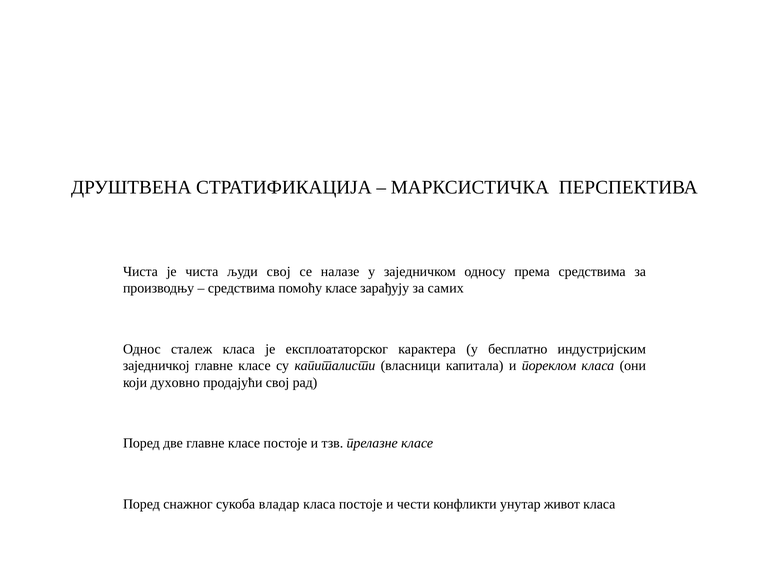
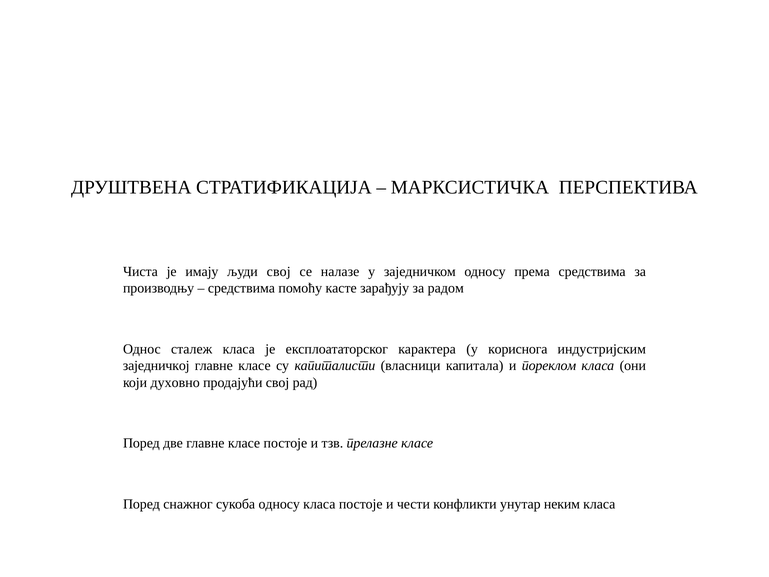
је чиста: чиста -> имају
помоћу класе: класе -> касте
самих: самих -> радом
бесплатно: бесплатно -> кориснога
сукоба владар: владар -> односу
живот: живот -> неким
